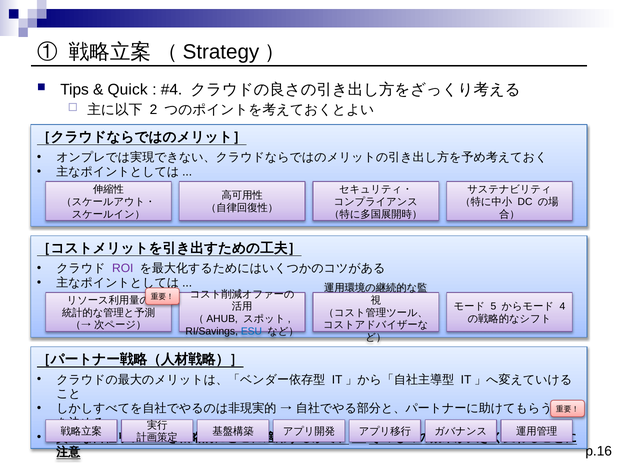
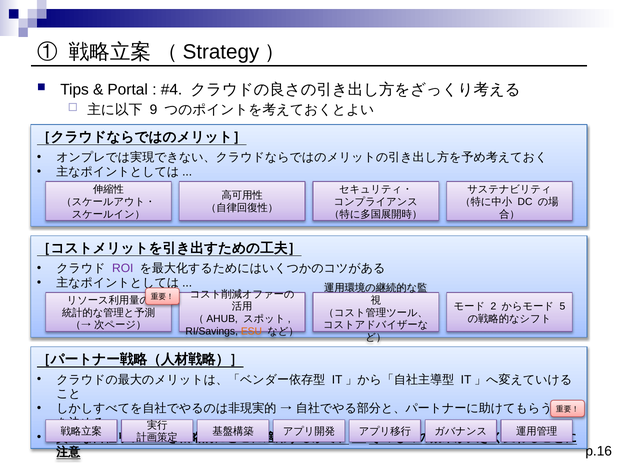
Quick: Quick -> Portal
2: 2 -> 9
5: 5 -> 2
4: 4 -> 5
ESU colour: blue -> orange
